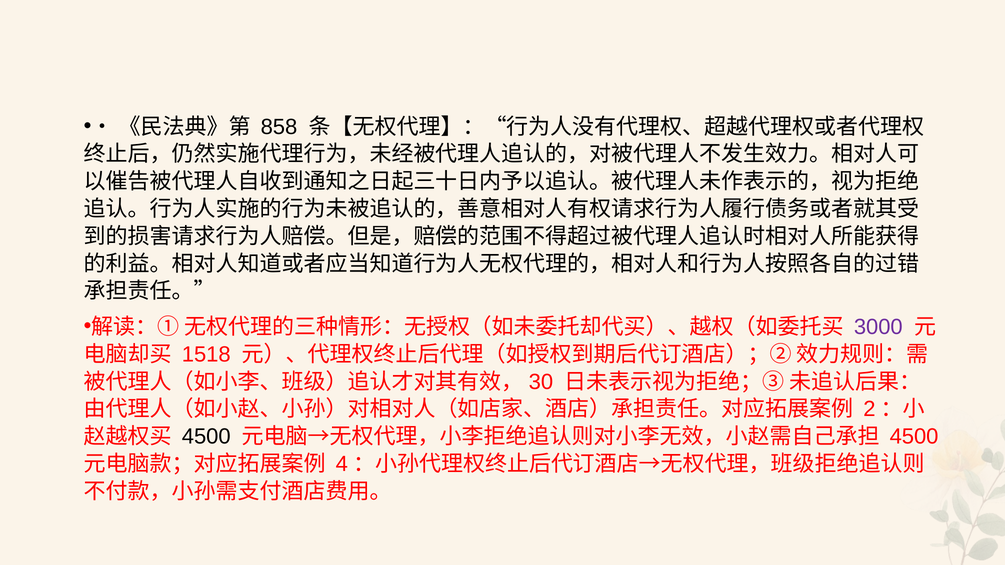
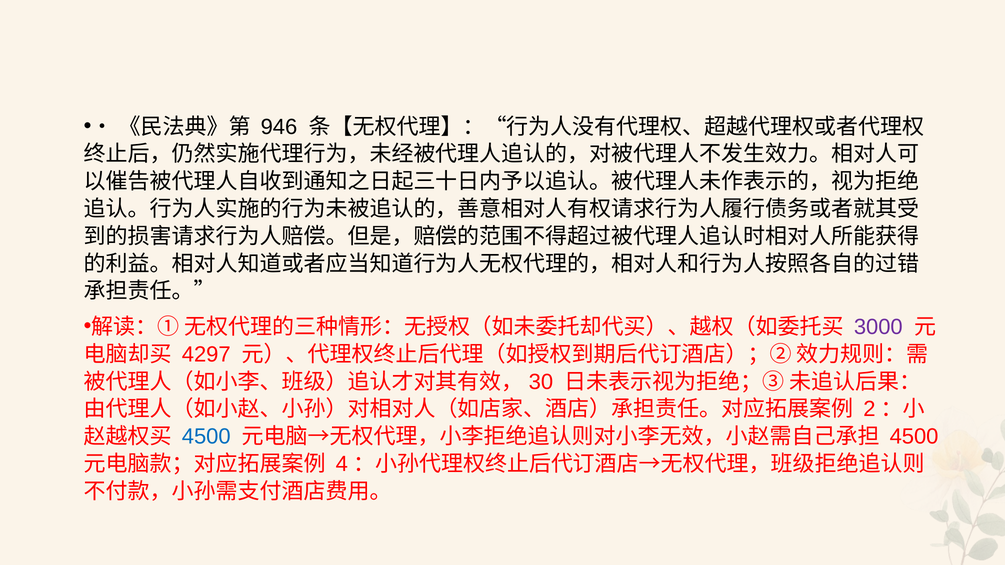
858: 858 -> 946
1518: 1518 -> 4297
4500 at (206, 437) colour: black -> blue
